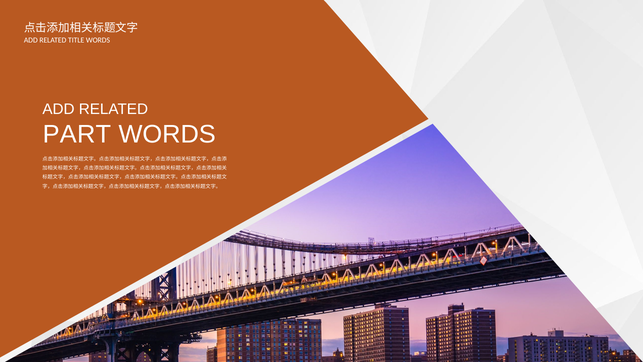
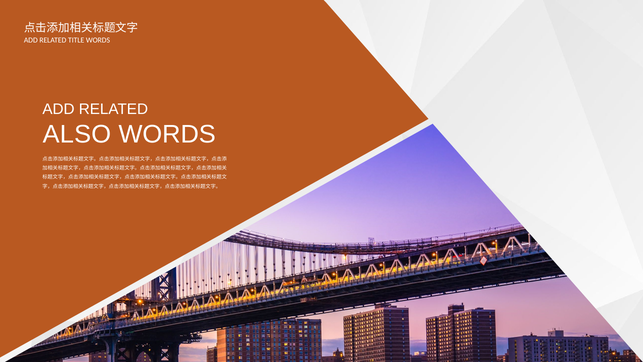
PART: PART -> ALSO
